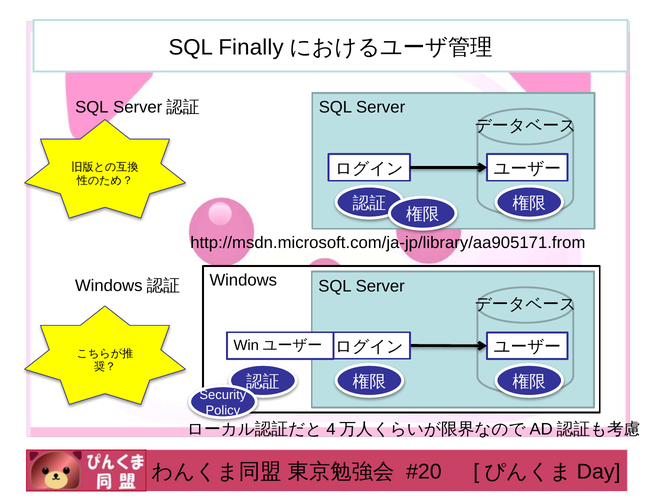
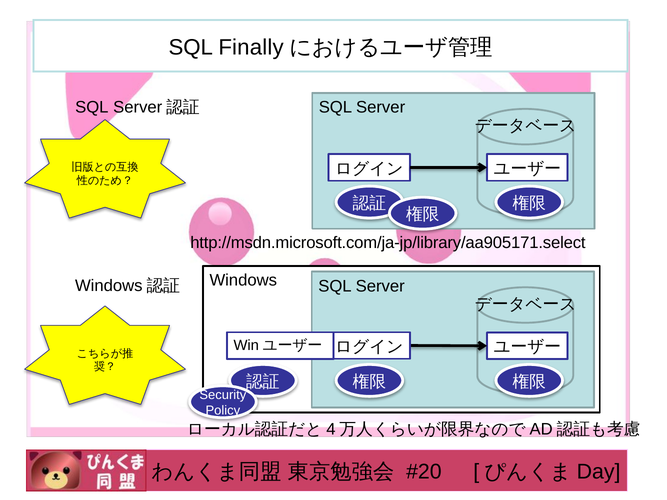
http://msdn.microsoft.com/ja-jp/library/aa905171.from: http://msdn.microsoft.com/ja-jp/library/aa905171.from -> http://msdn.microsoft.com/ja-jp/library/aa905171.select
